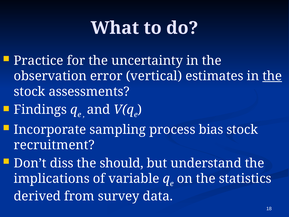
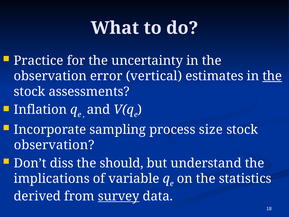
Findings: Findings -> Inflation
bias: bias -> size
recruitment at (54, 145): recruitment -> observation
survey underline: none -> present
